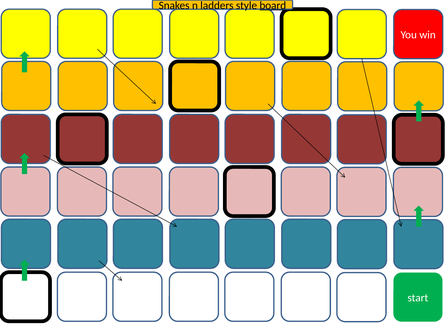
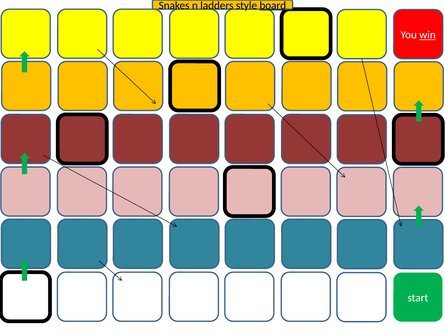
win underline: none -> present
